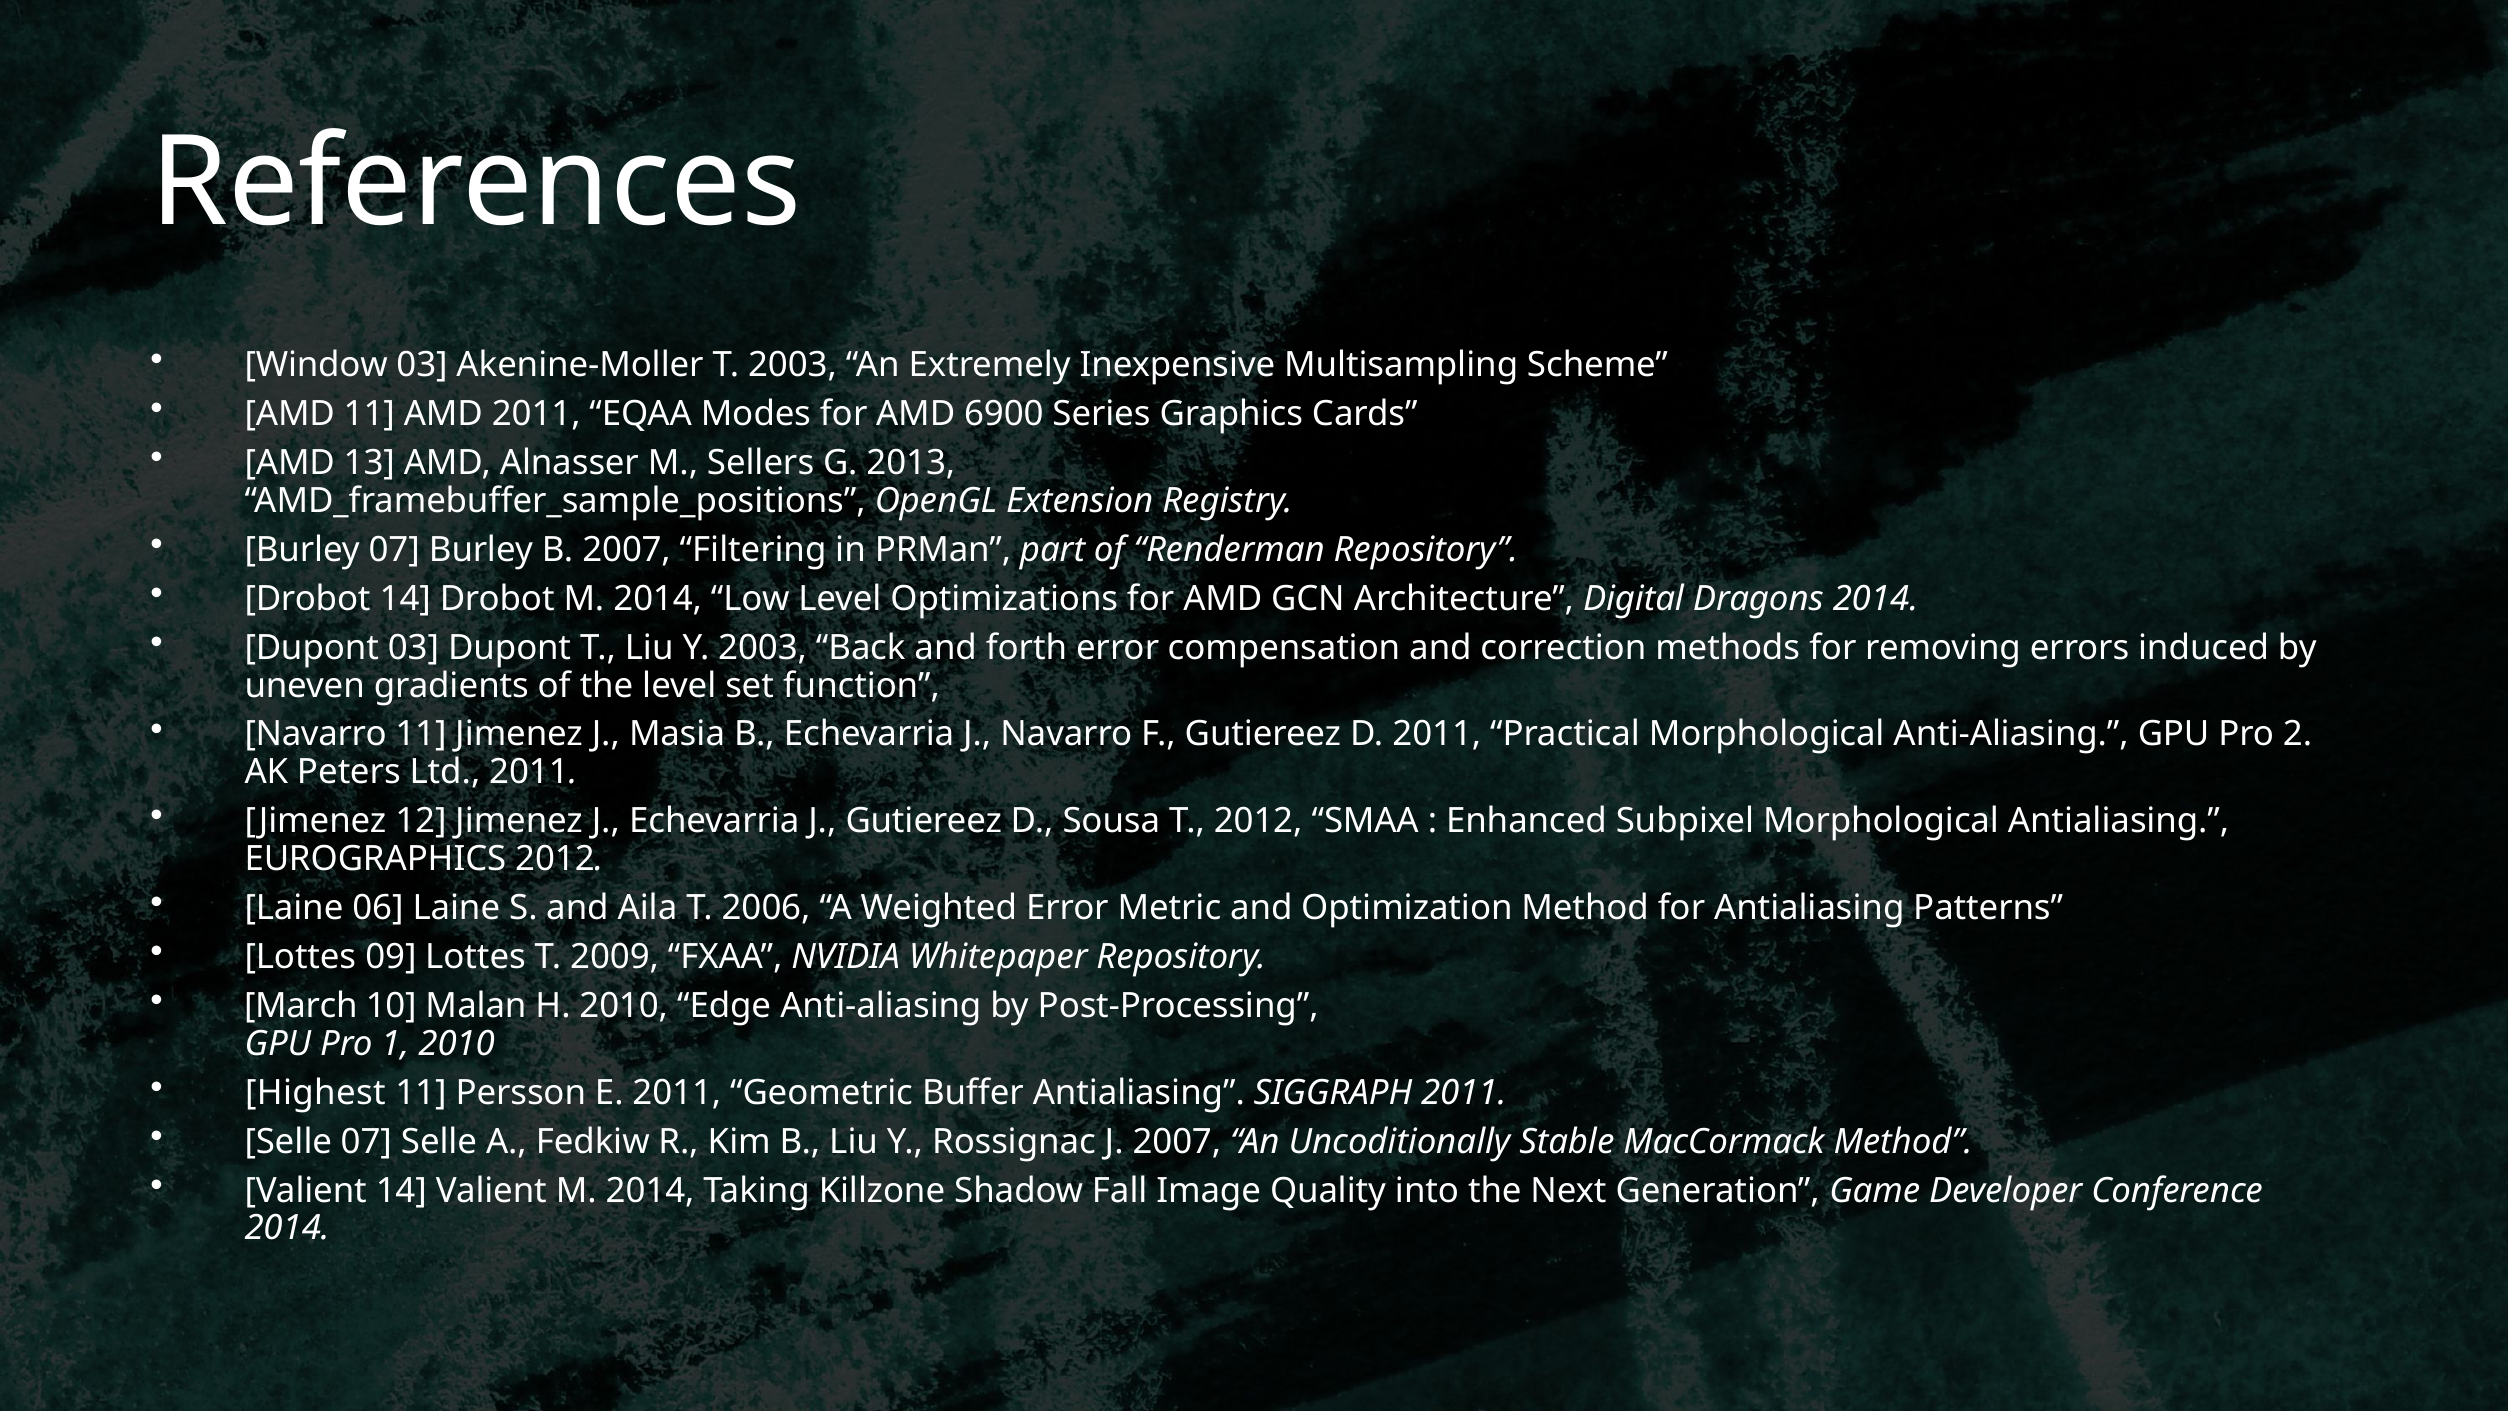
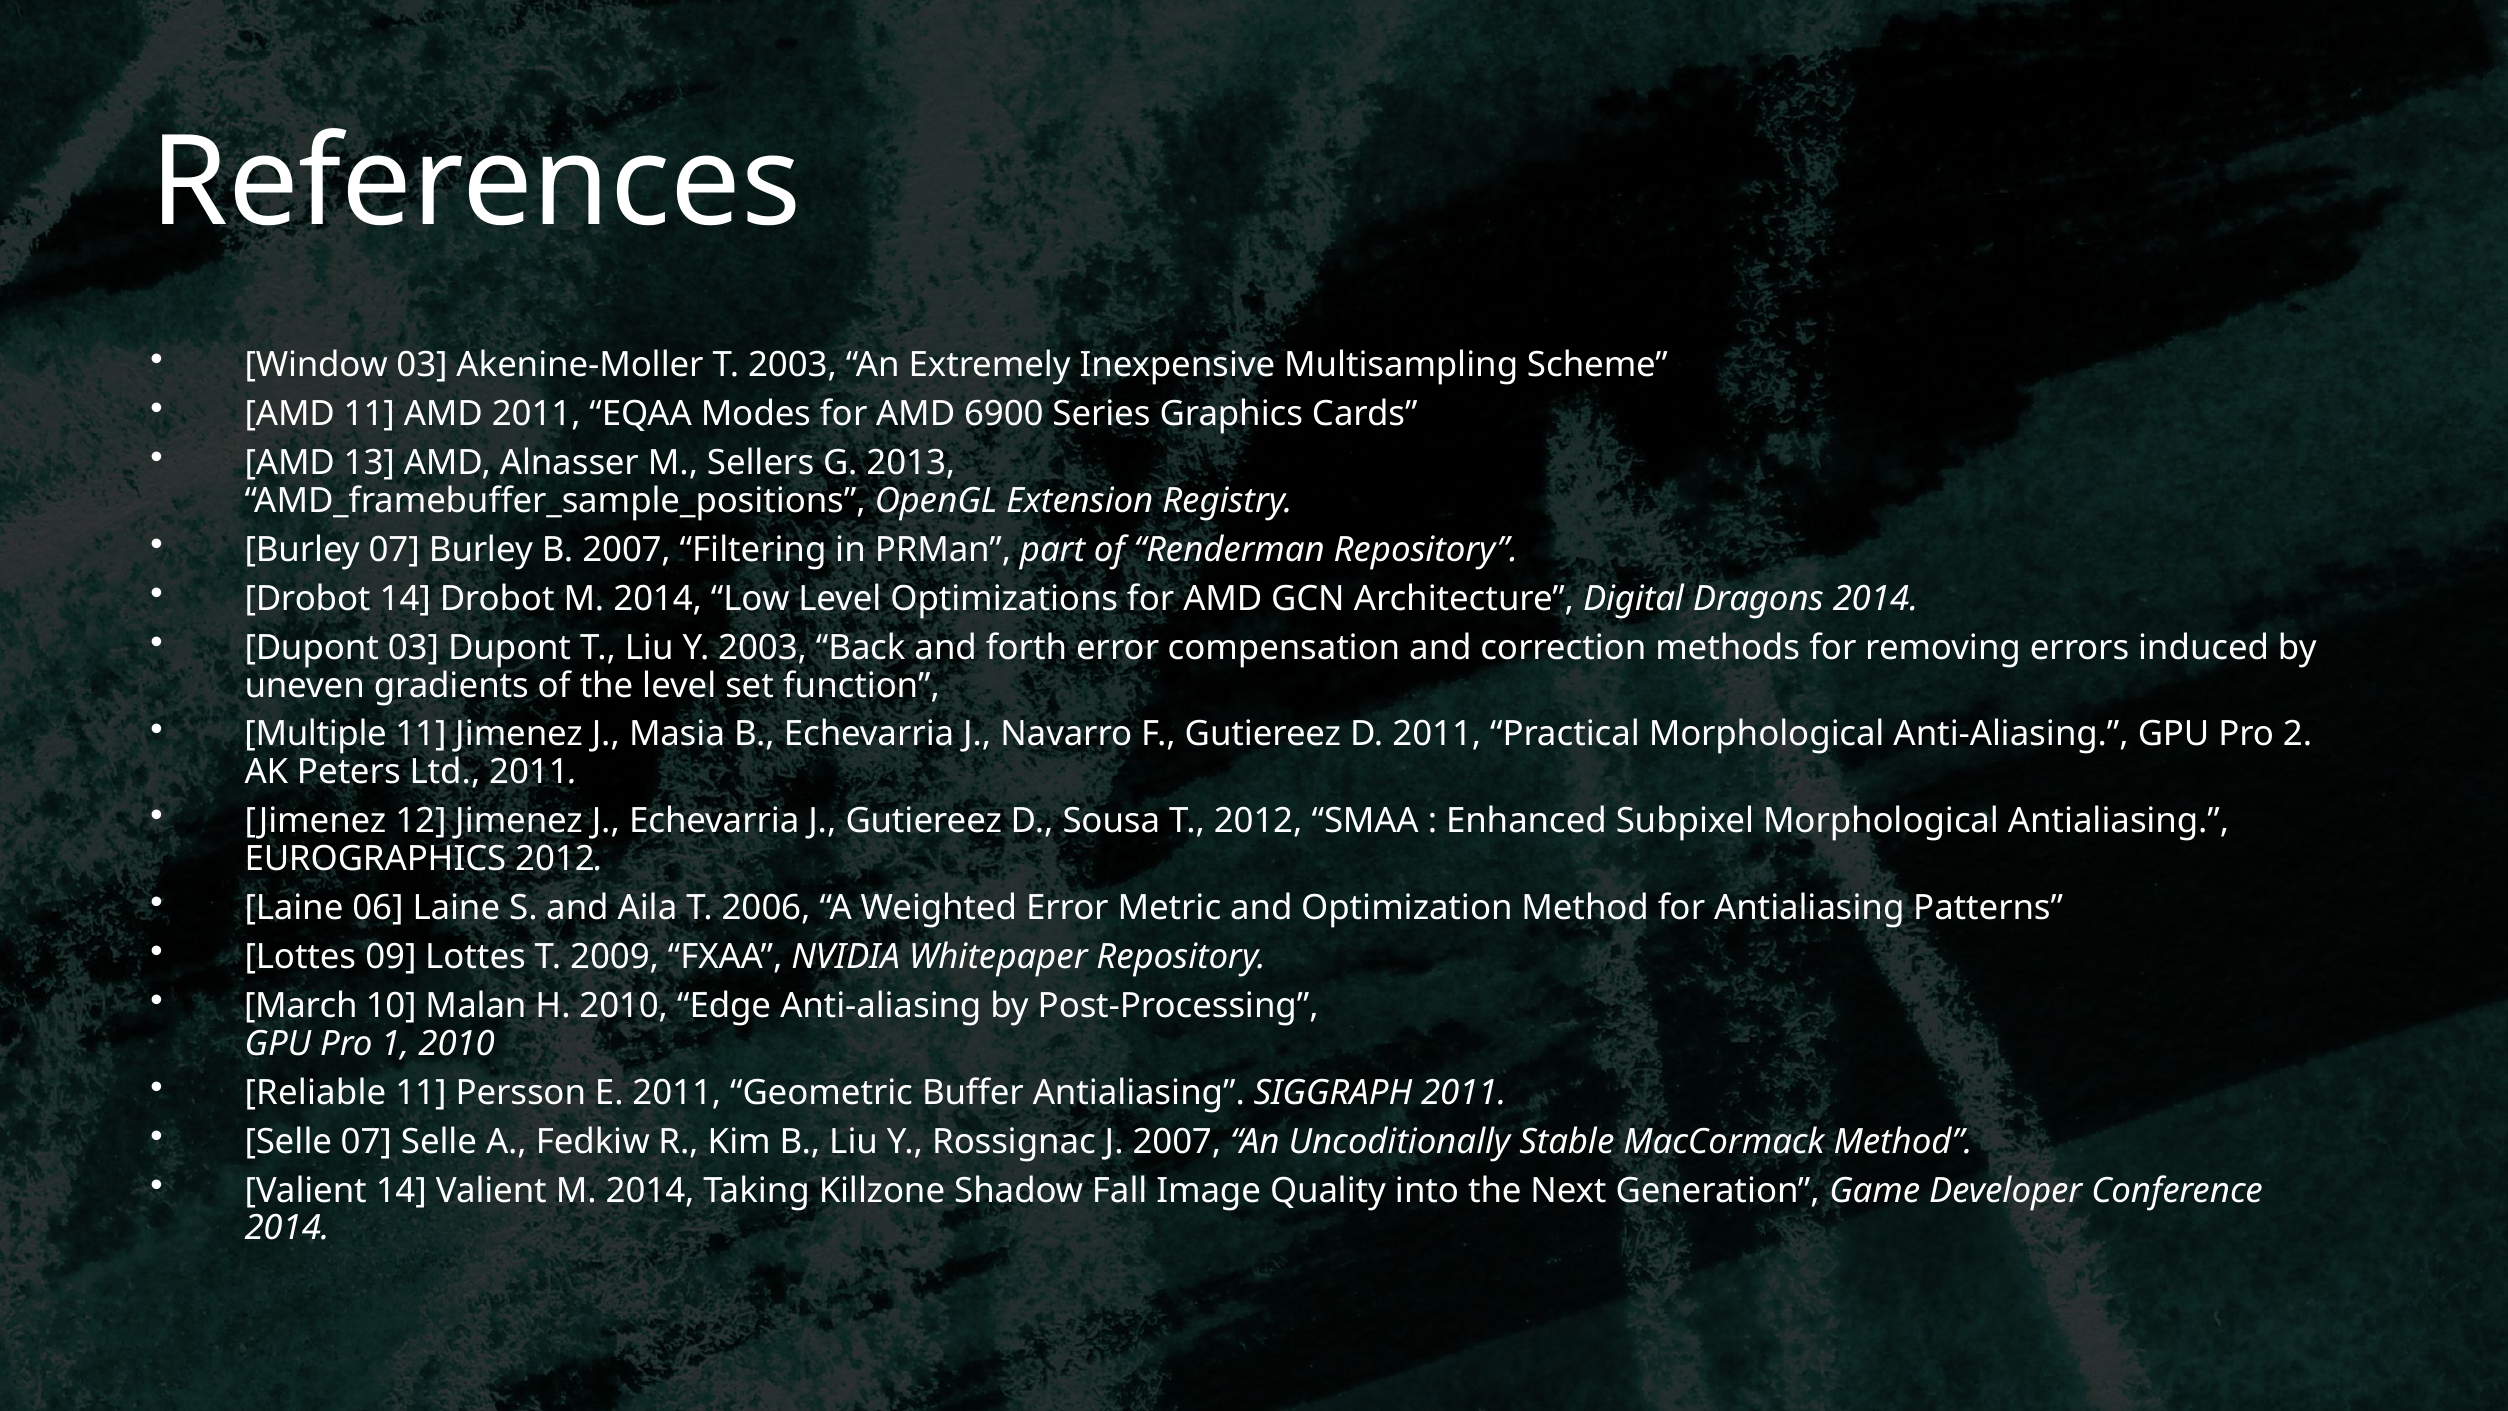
Navarro at (316, 734): Navarro -> Multiple
Highest: Highest -> Reliable
